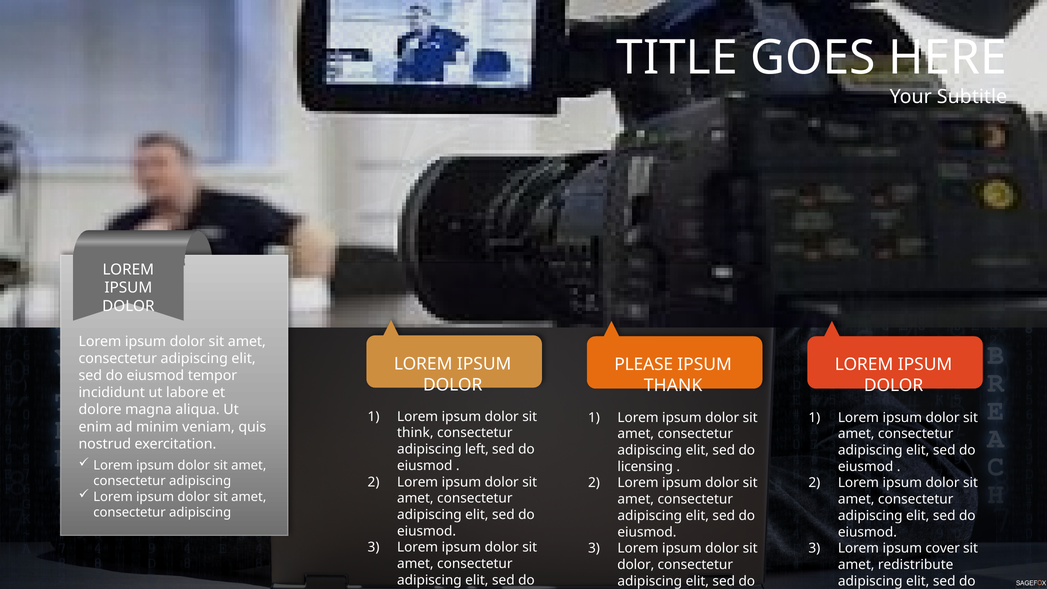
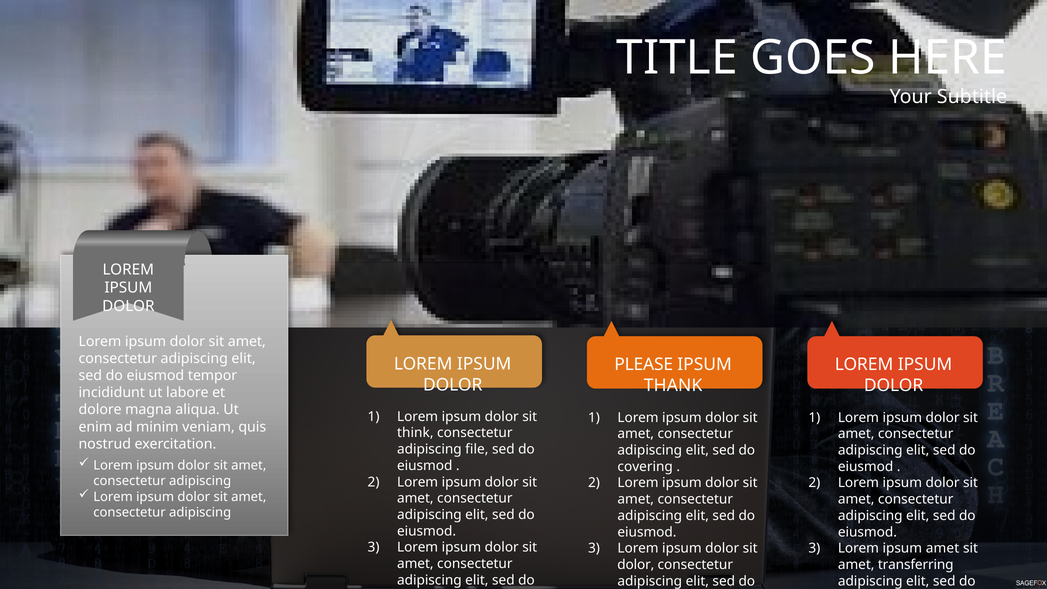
left: left -> file
licensing: licensing -> covering
ipsum cover: cover -> amet
redistribute: redistribute -> transferring
